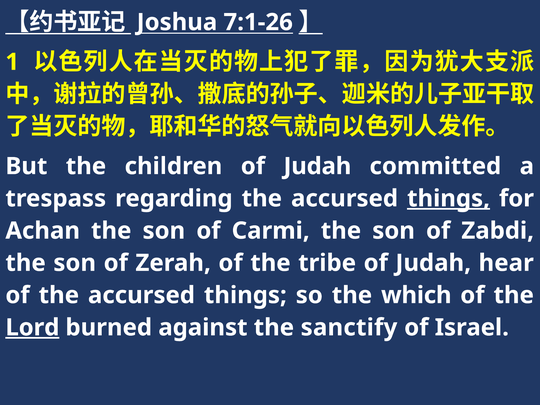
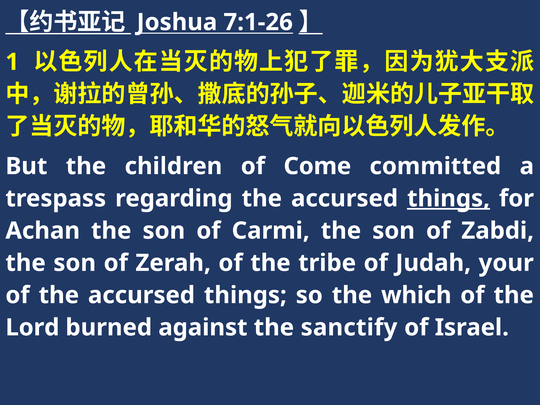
children of Judah: Judah -> Come
hear: hear -> your
Lord underline: present -> none
